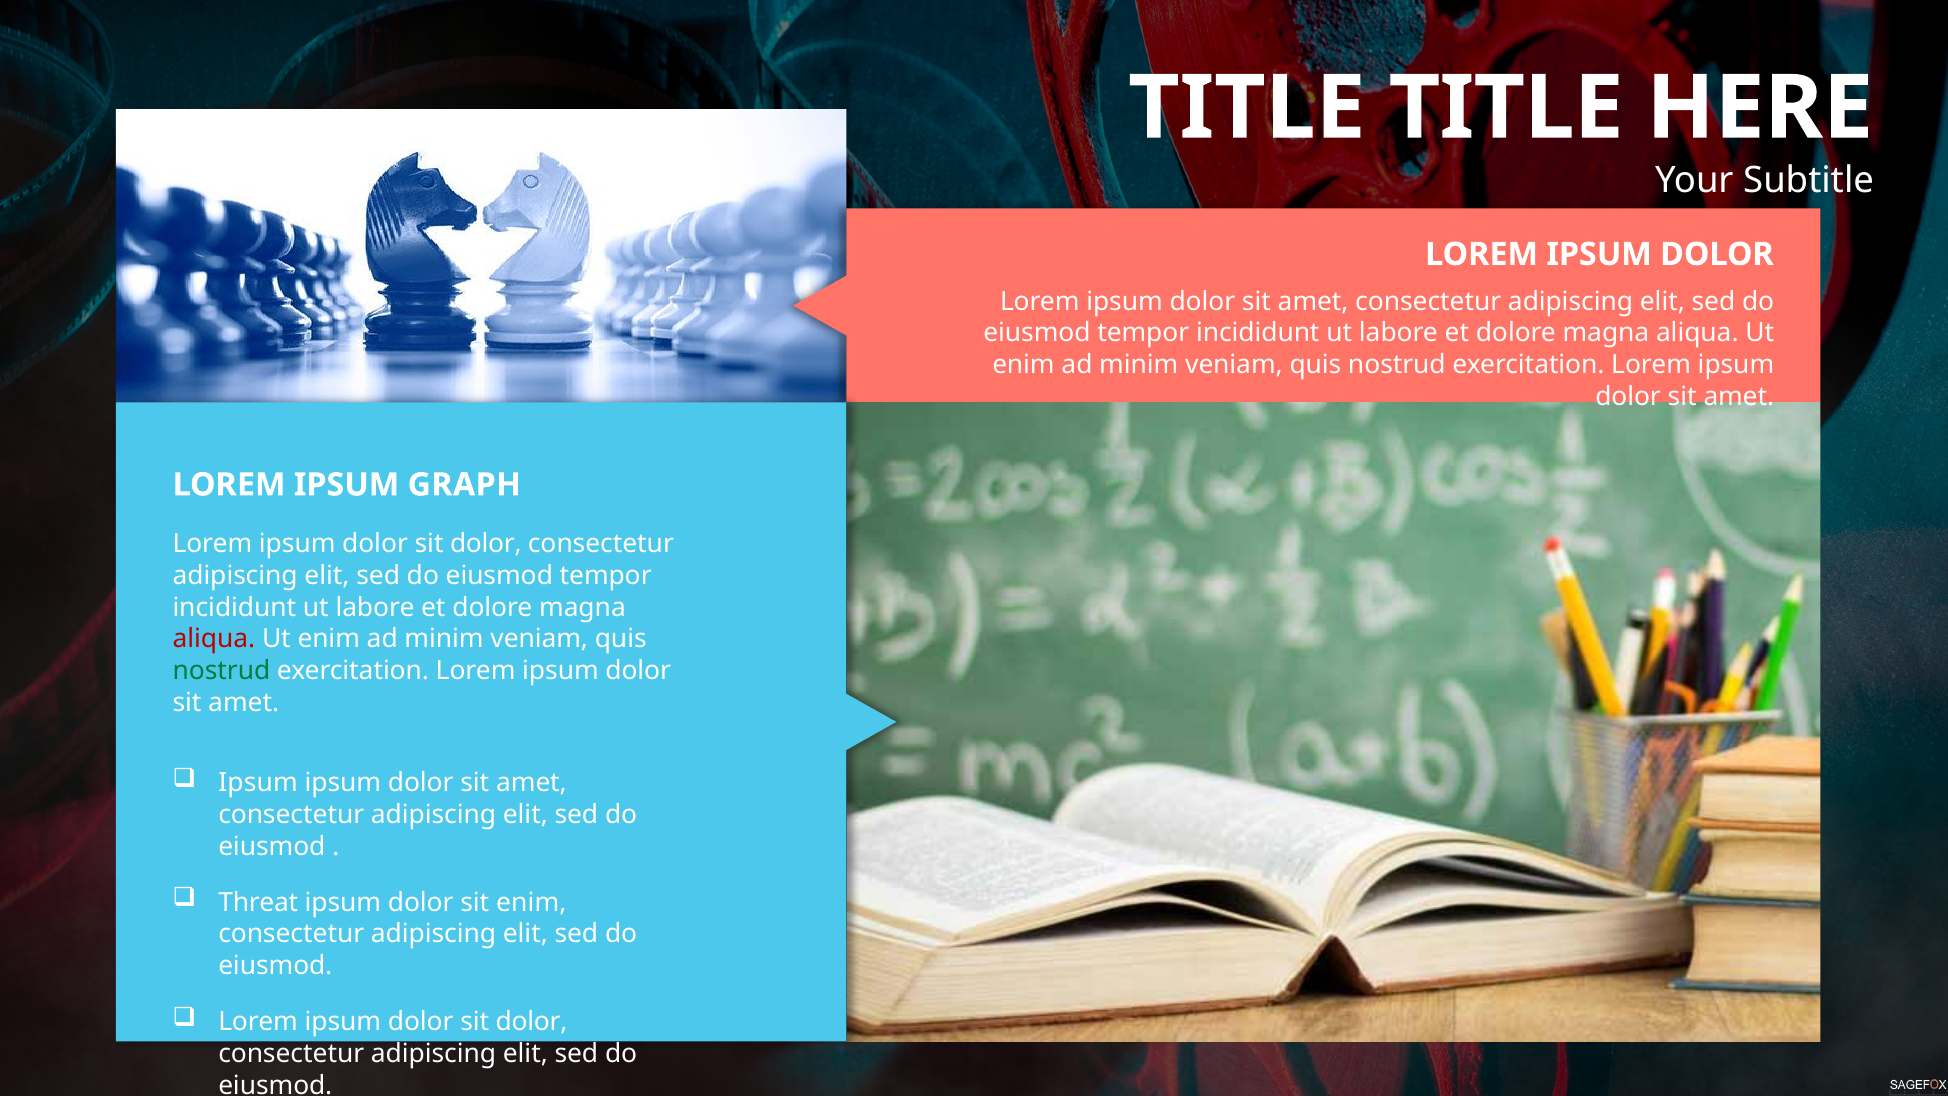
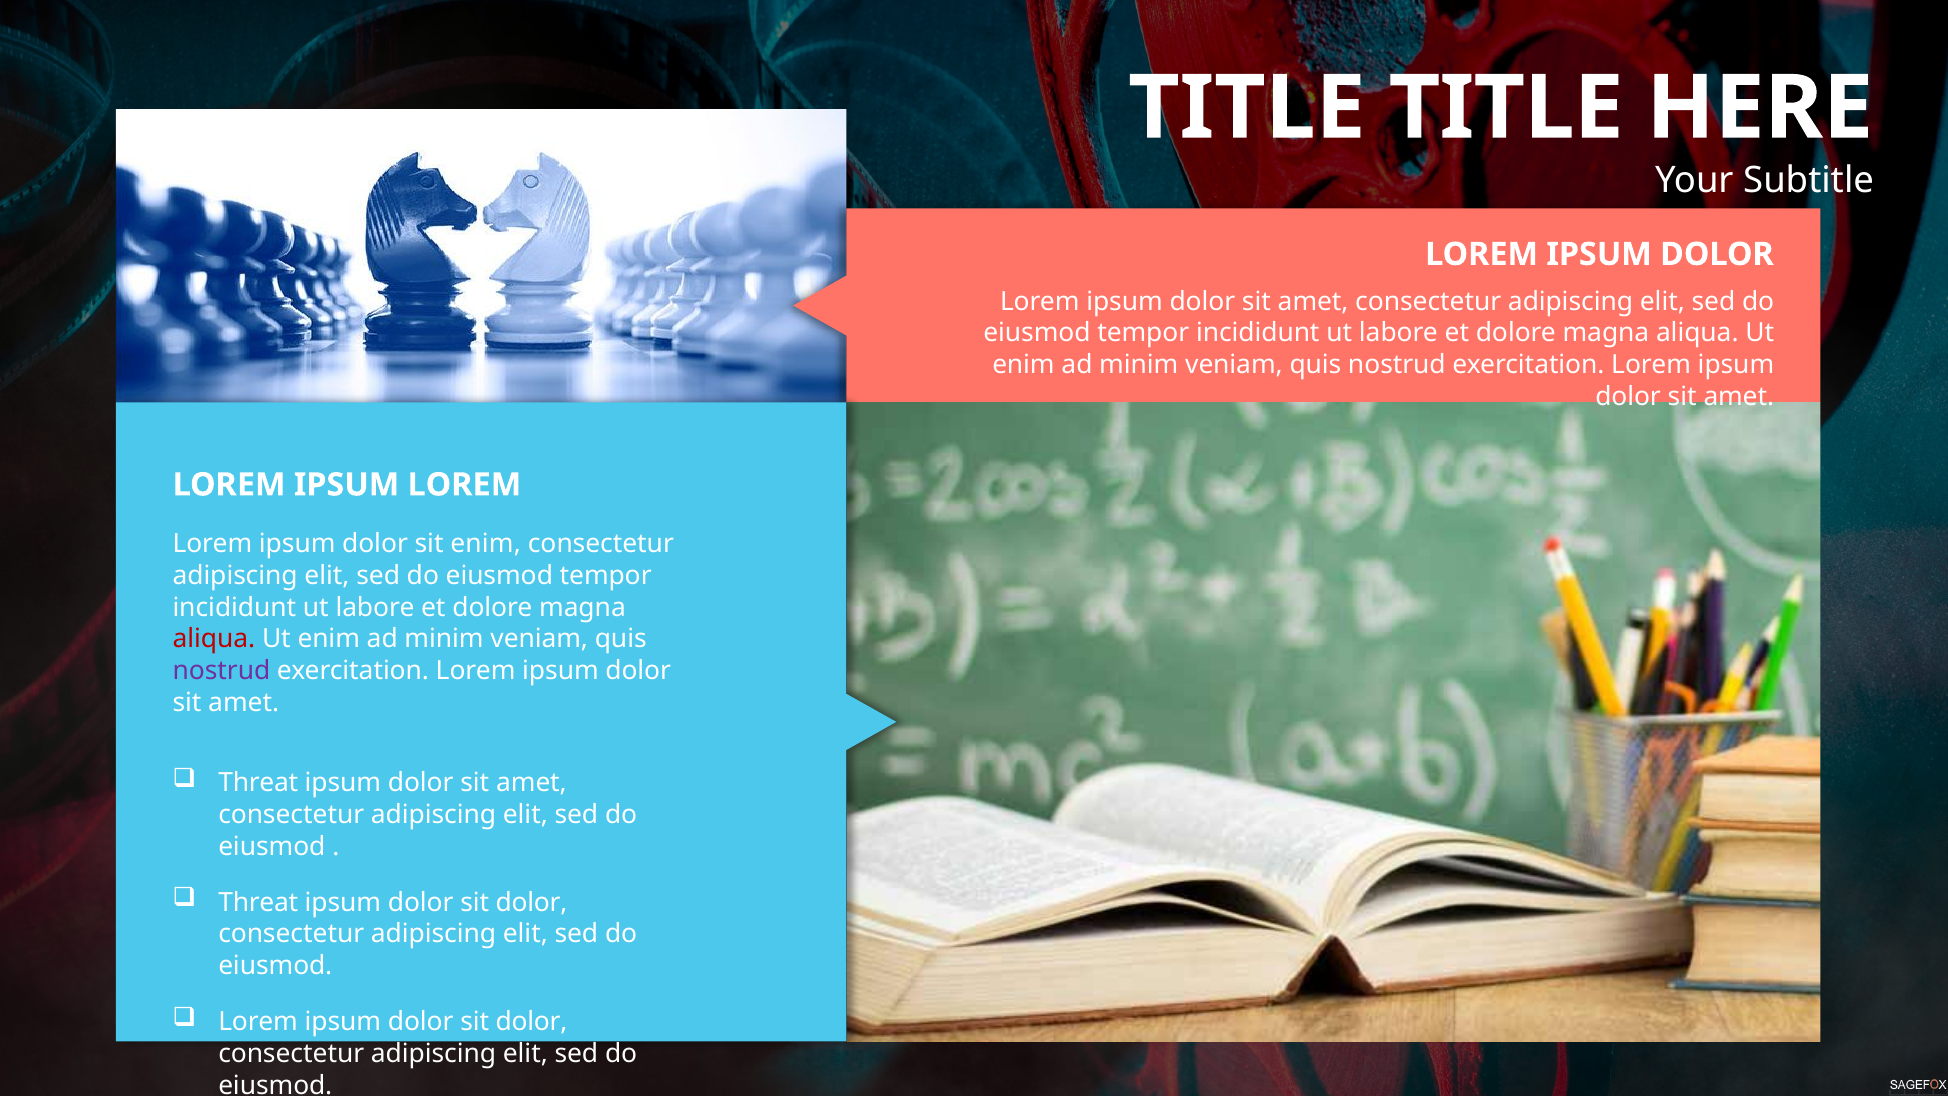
IPSUM GRAPH: GRAPH -> LOREM
dolor at (486, 544): dolor -> enim
nostrud at (221, 671) colour: green -> purple
Ipsum at (258, 783): Ipsum -> Threat
enim at (531, 902): enim -> dolor
